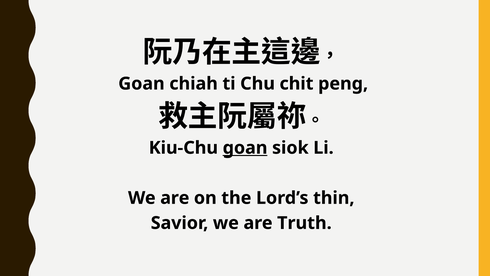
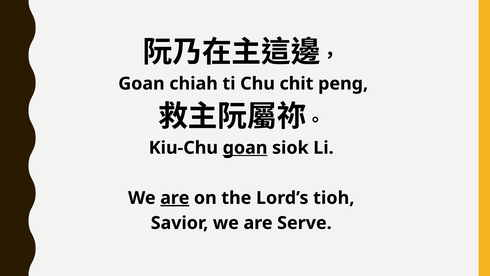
are at (175, 198) underline: none -> present
thin: thin -> tioh
Truth: Truth -> Serve
